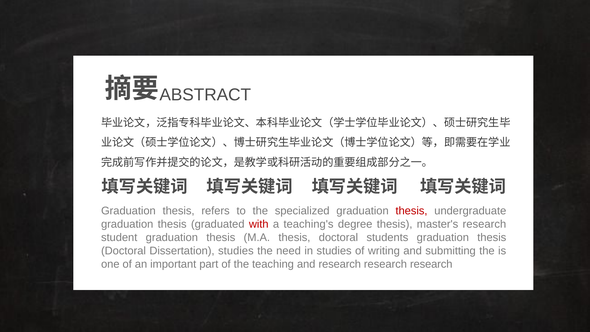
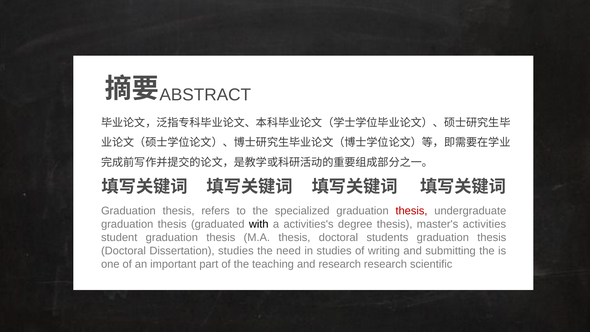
with colour: red -> black
teaching's: teaching's -> activities's
master's research: research -> activities
research at (431, 264): research -> scientific
